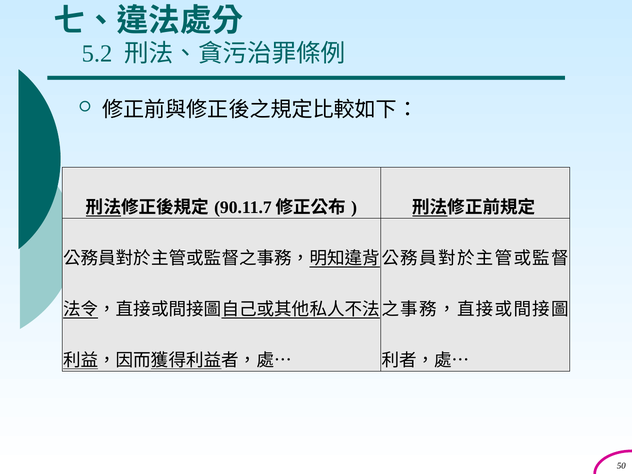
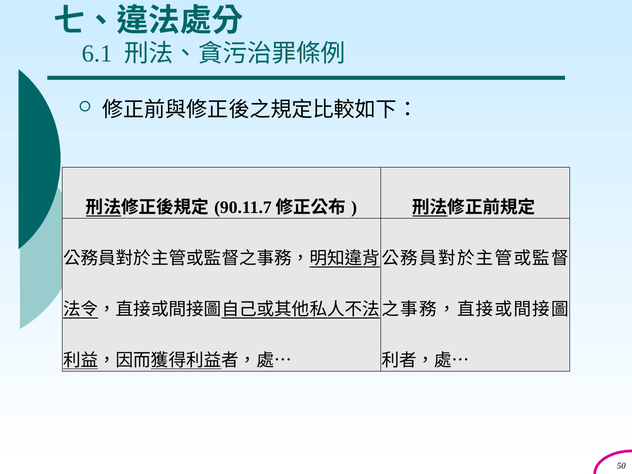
5.2: 5.2 -> 6.1
